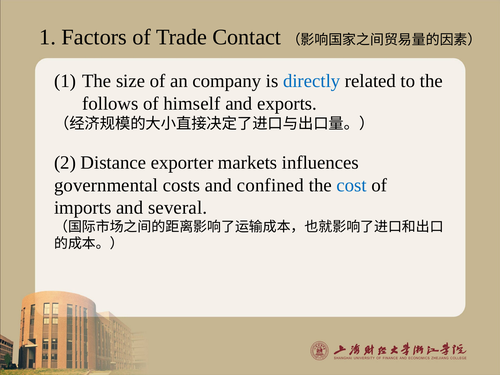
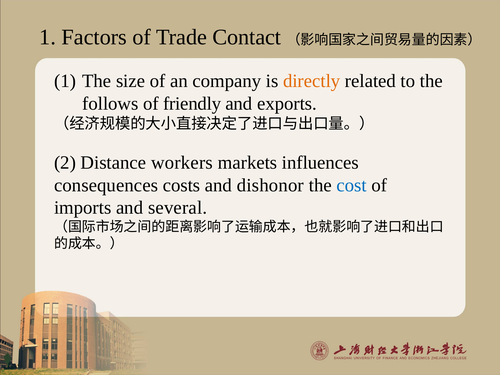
directly colour: blue -> orange
himself: himself -> friendly
exporter: exporter -> workers
governmental: governmental -> consequences
confined: confined -> dishonor
